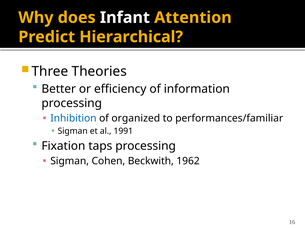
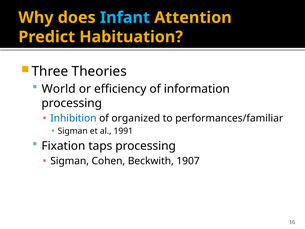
Infant colour: white -> light blue
Hierarchical: Hierarchical -> Habituation
Better: Better -> World
1962: 1962 -> 1907
